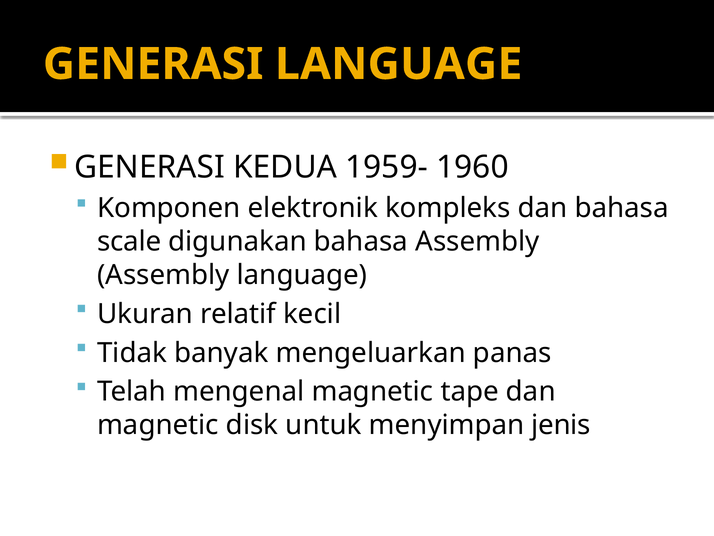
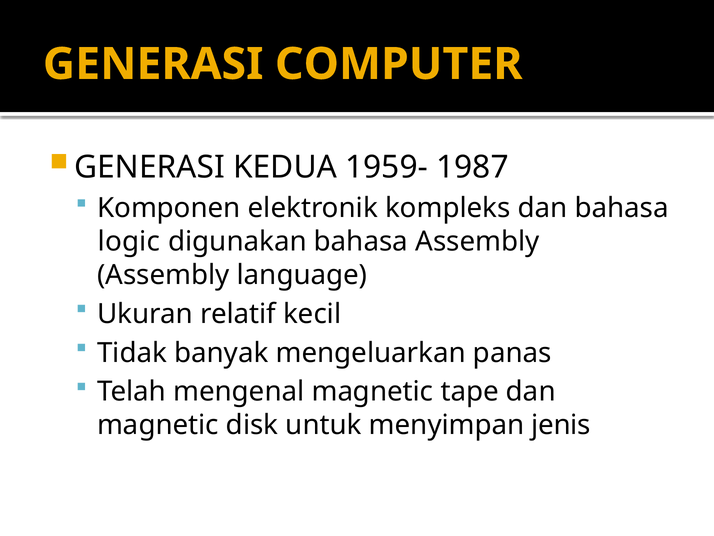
GENERASI LANGUAGE: LANGUAGE -> COMPUTER
1960: 1960 -> 1987
scale: scale -> logic
